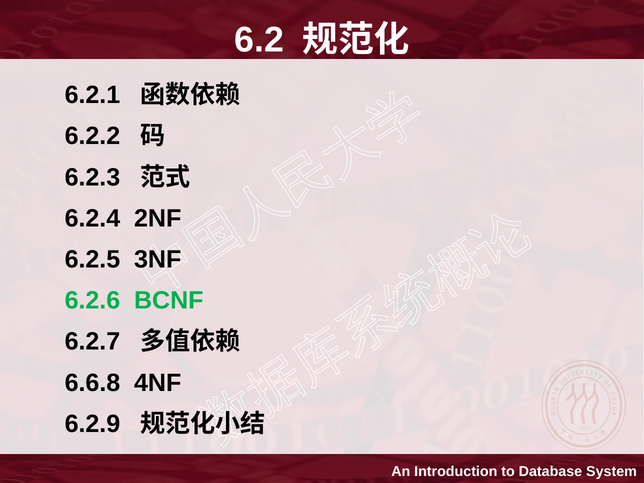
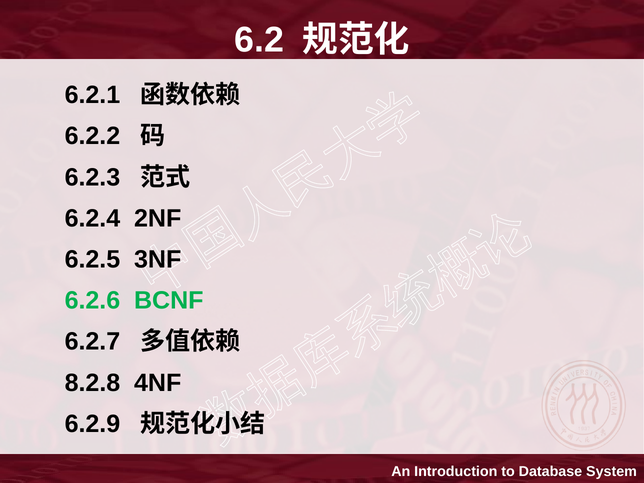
6.6.8: 6.6.8 -> 8.2.8
